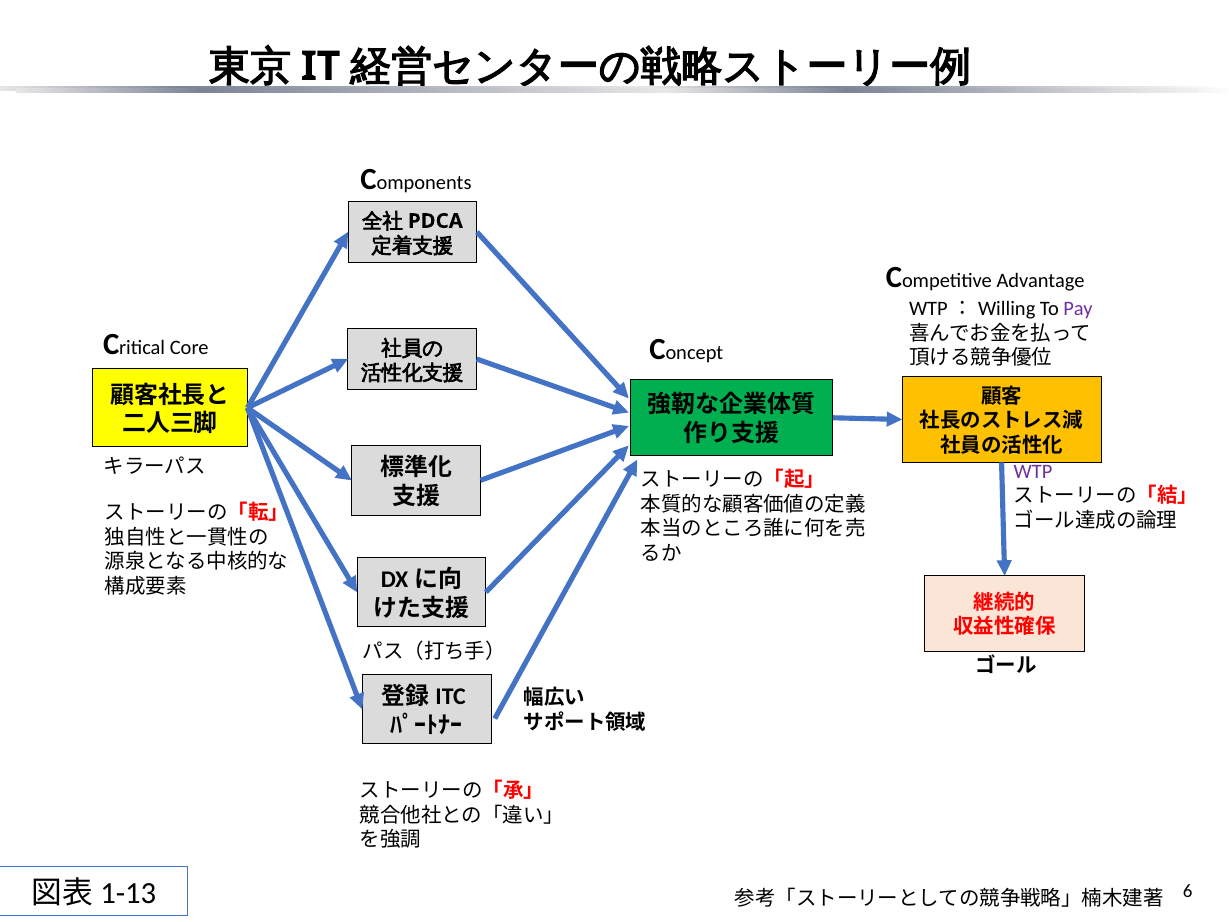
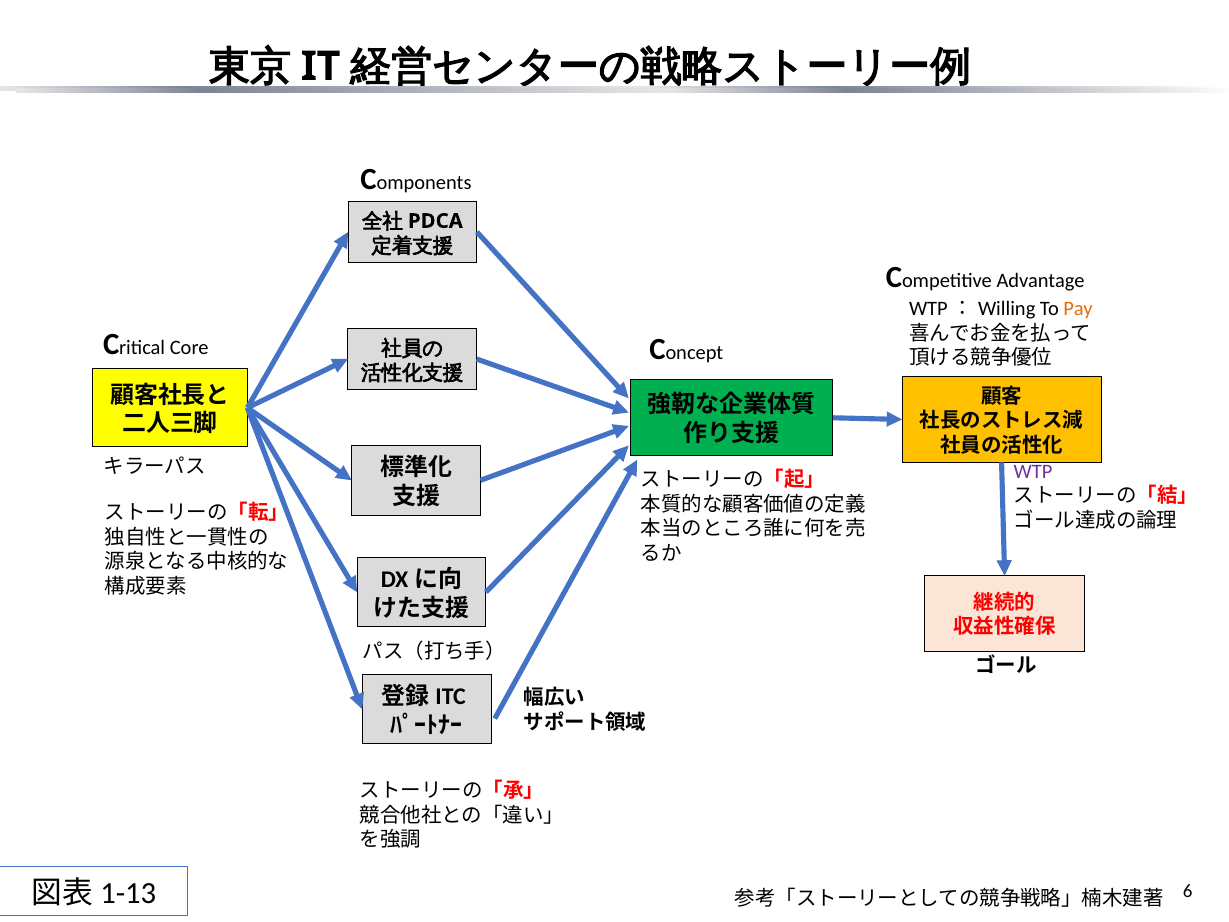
Pay colour: purple -> orange
